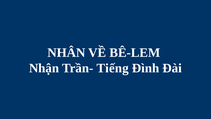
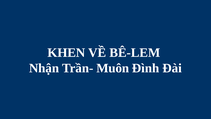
NHÂN: NHÂN -> KHEN
Tiếng: Tiếng -> Muôn
